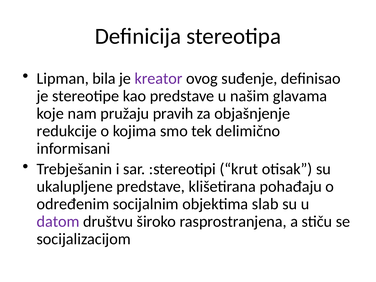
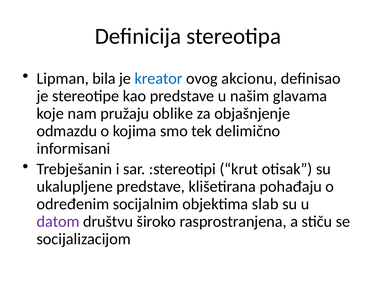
kreator colour: purple -> blue
suđenje: suđenje -> akcionu
pravih: pravih -> oblike
redukcije: redukcije -> odmazdu
